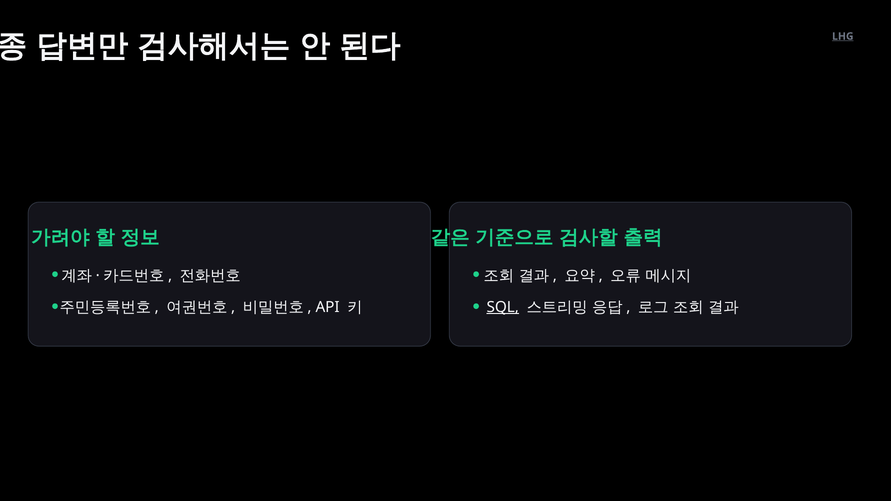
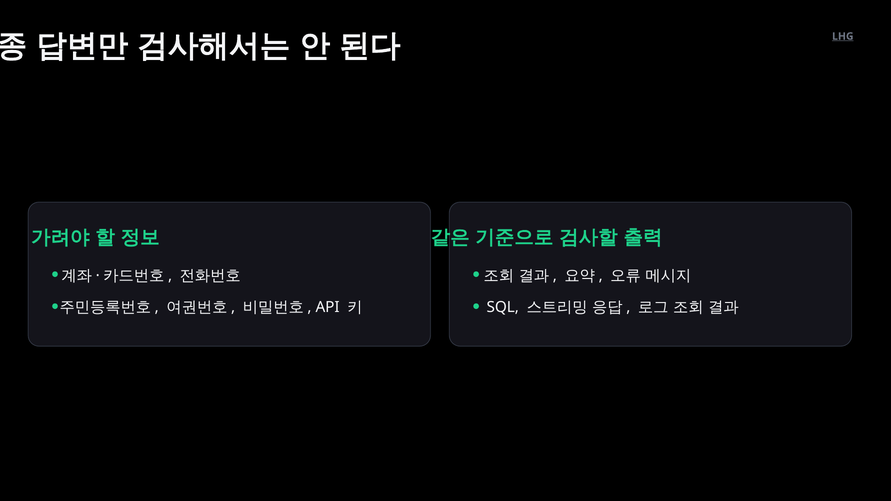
SQL underline: present -> none
